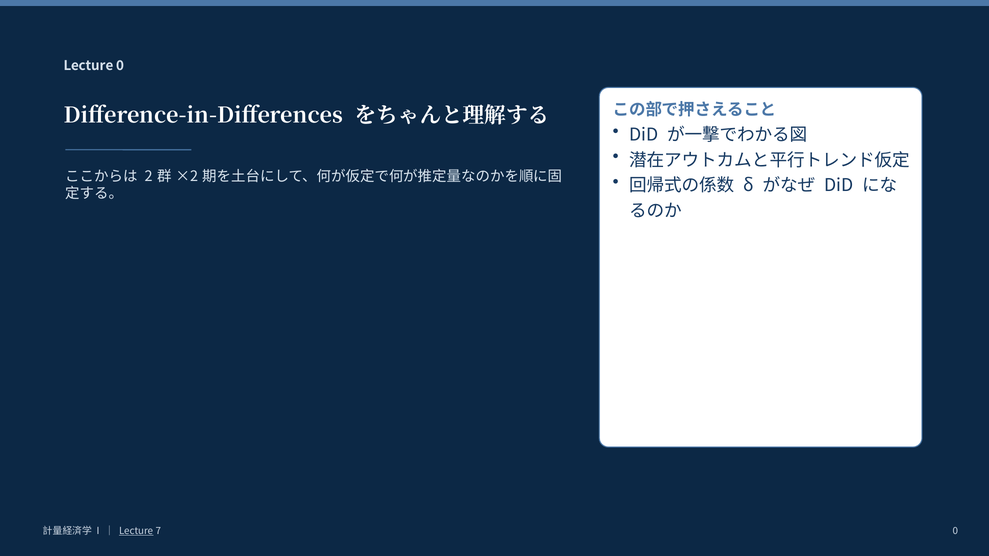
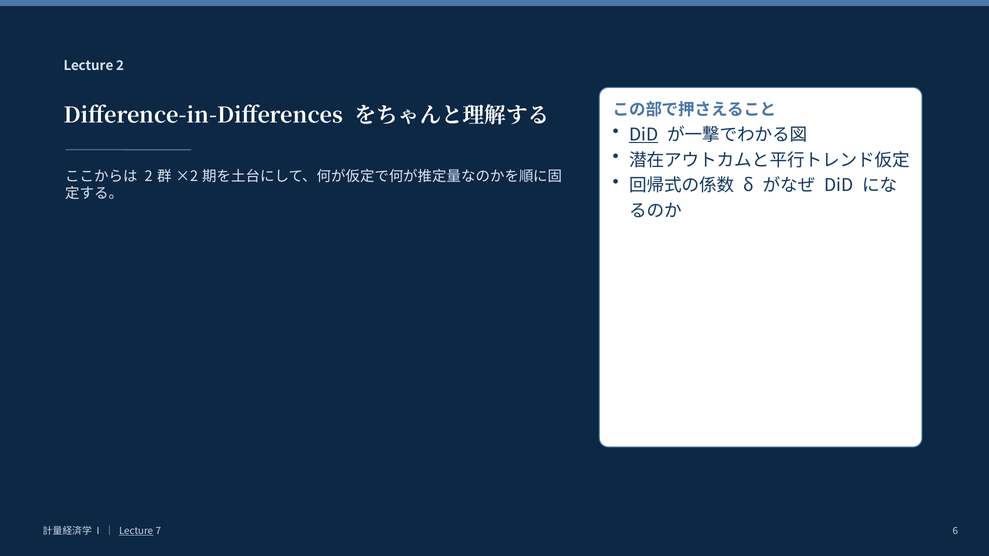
Lecture 0: 0 -> 2
DiD at (644, 135) underline: none -> present
7 0: 0 -> 6
